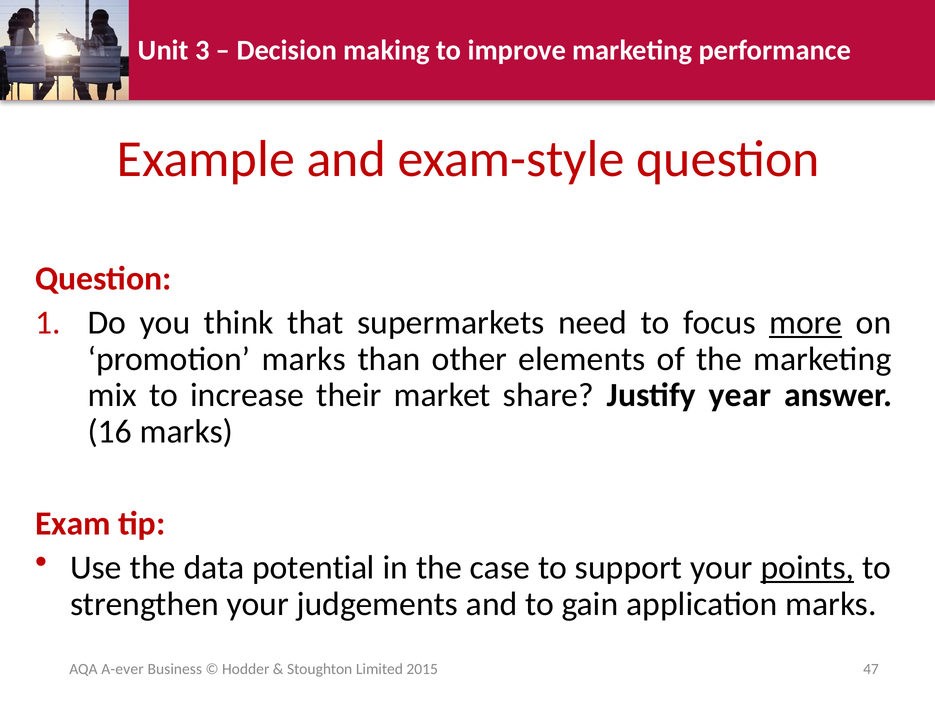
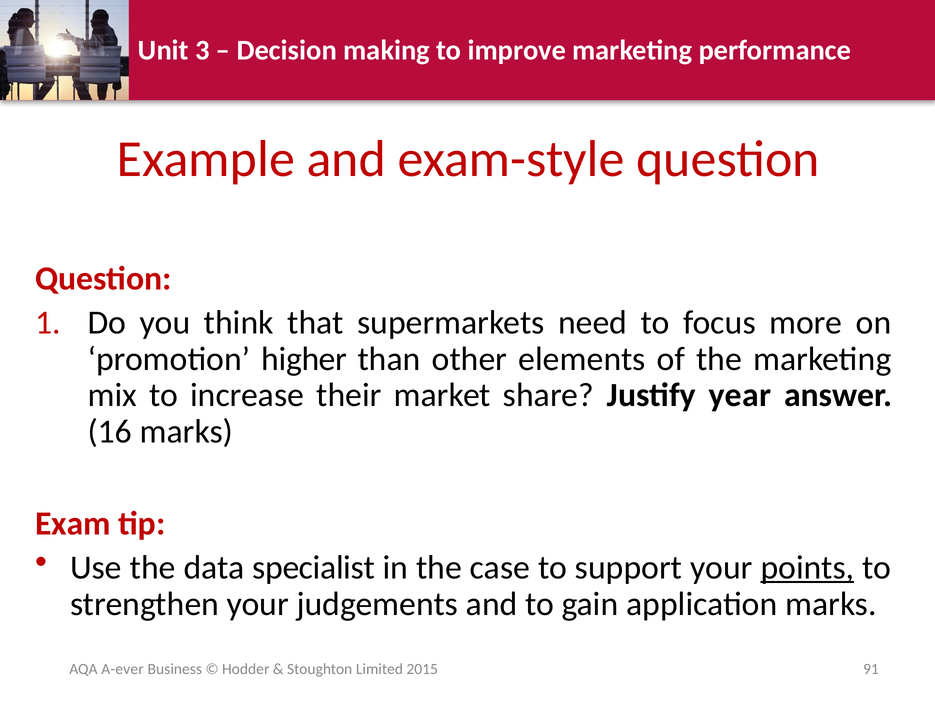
more underline: present -> none
promotion marks: marks -> higher
potential: potential -> specialist
47: 47 -> 91
